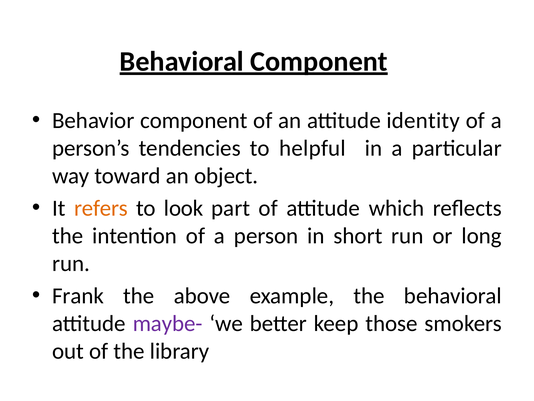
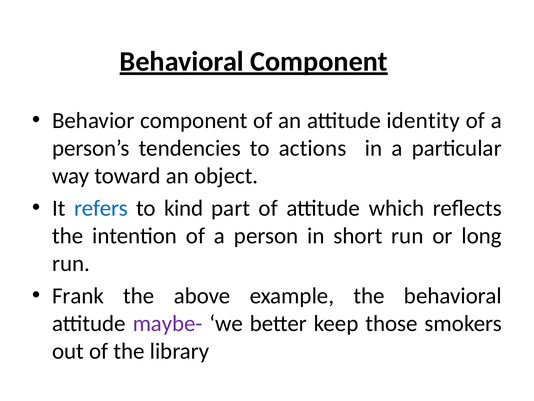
helpful: helpful -> actions
refers colour: orange -> blue
look: look -> kind
